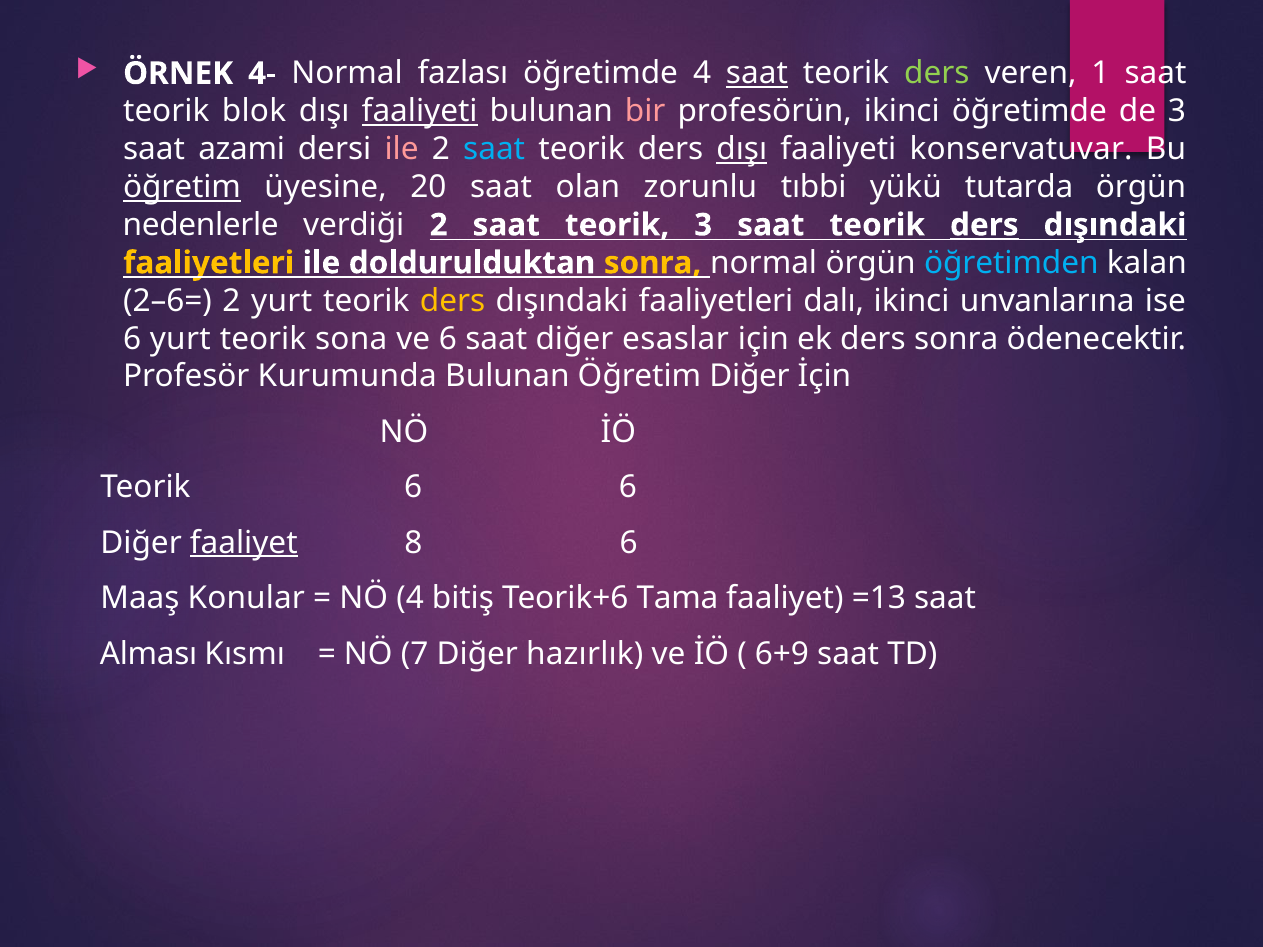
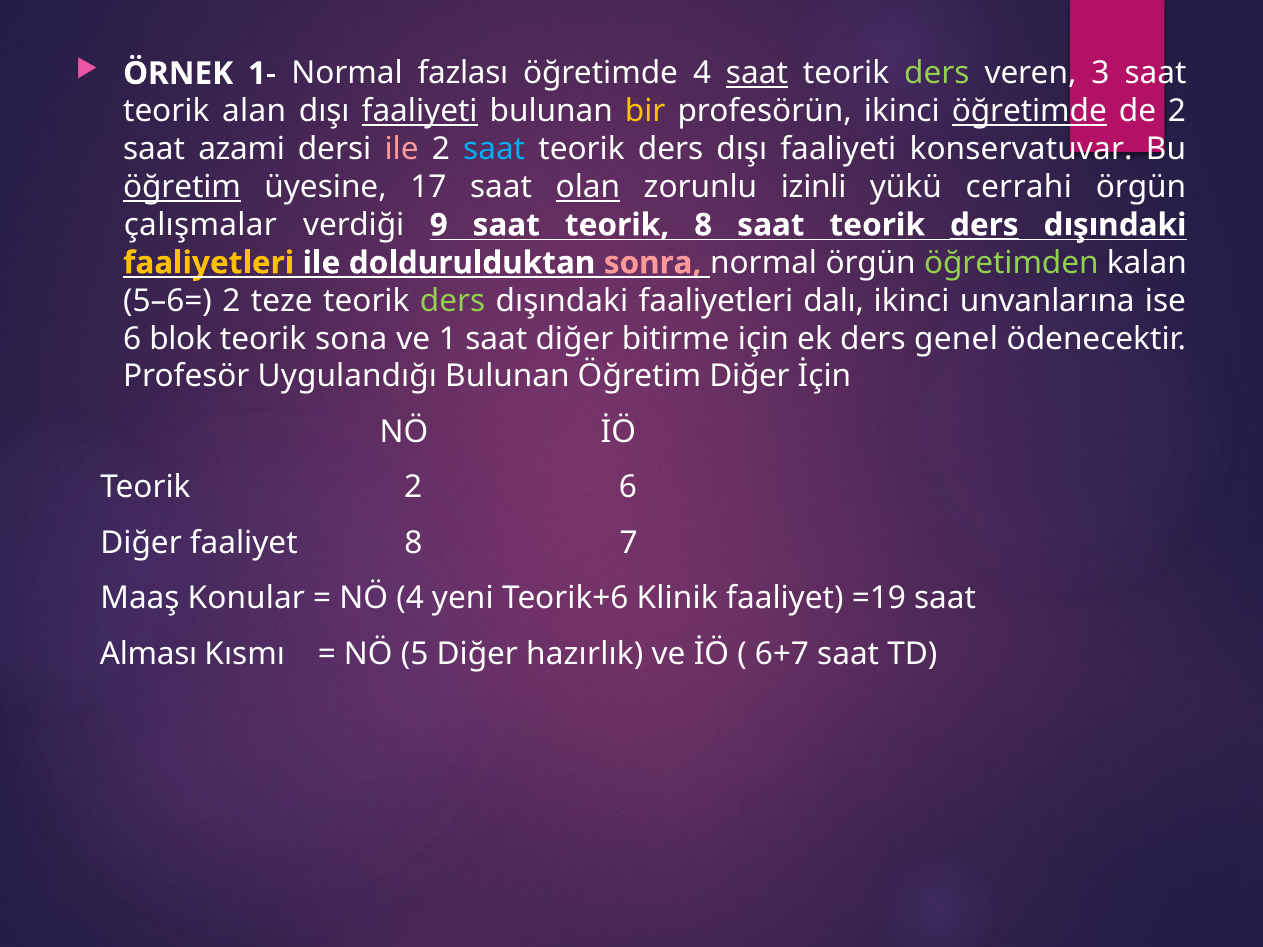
4-: 4- -> 1-
1: 1 -> 3
blok: blok -> alan
bir colour: pink -> yellow
öğretimde at (1029, 111) underline: none -> present
de 3: 3 -> 2
dışı at (742, 149) underline: present -> none
20: 20 -> 17
olan underline: none -> present
tıbbi: tıbbi -> izinli
tutarda: tutarda -> cerrahi
nedenlerle: nedenlerle -> çalışmalar
verdiği 2: 2 -> 9
teorik 3: 3 -> 8
sonra at (653, 263) colour: yellow -> pink
öğretimden colour: light blue -> light green
2–6=: 2–6= -> 5–6=
2 yurt: yurt -> teze
ders at (453, 301) colour: yellow -> light green
6 yurt: yurt -> blok
ve 6: 6 -> 1
esaslar: esaslar -> bitirme
ders sonra: sonra -> genel
Kurumunda: Kurumunda -> Uygulandığı
Teorik 6: 6 -> 2
faaliyet at (244, 543) underline: present -> none
8 6: 6 -> 7
bitiş: bitiş -> yeni
Tama: Tama -> Klinik
=13: =13 -> =19
7: 7 -> 5
6+9: 6+9 -> 6+7
